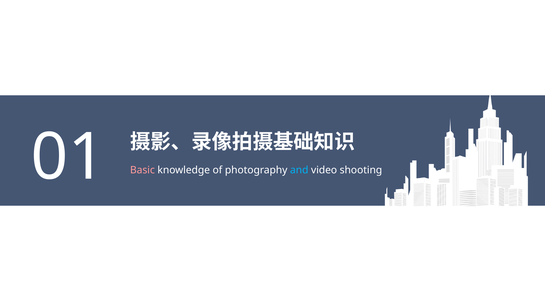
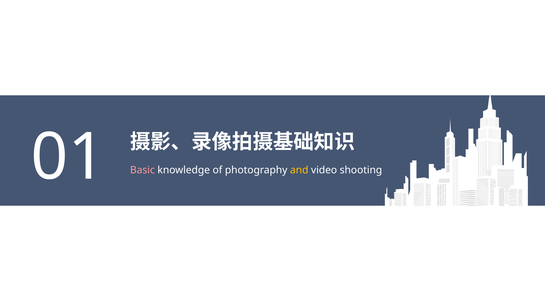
and colour: light blue -> yellow
